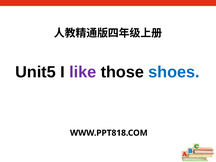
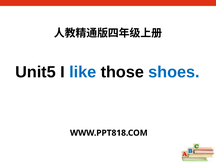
like colour: purple -> blue
